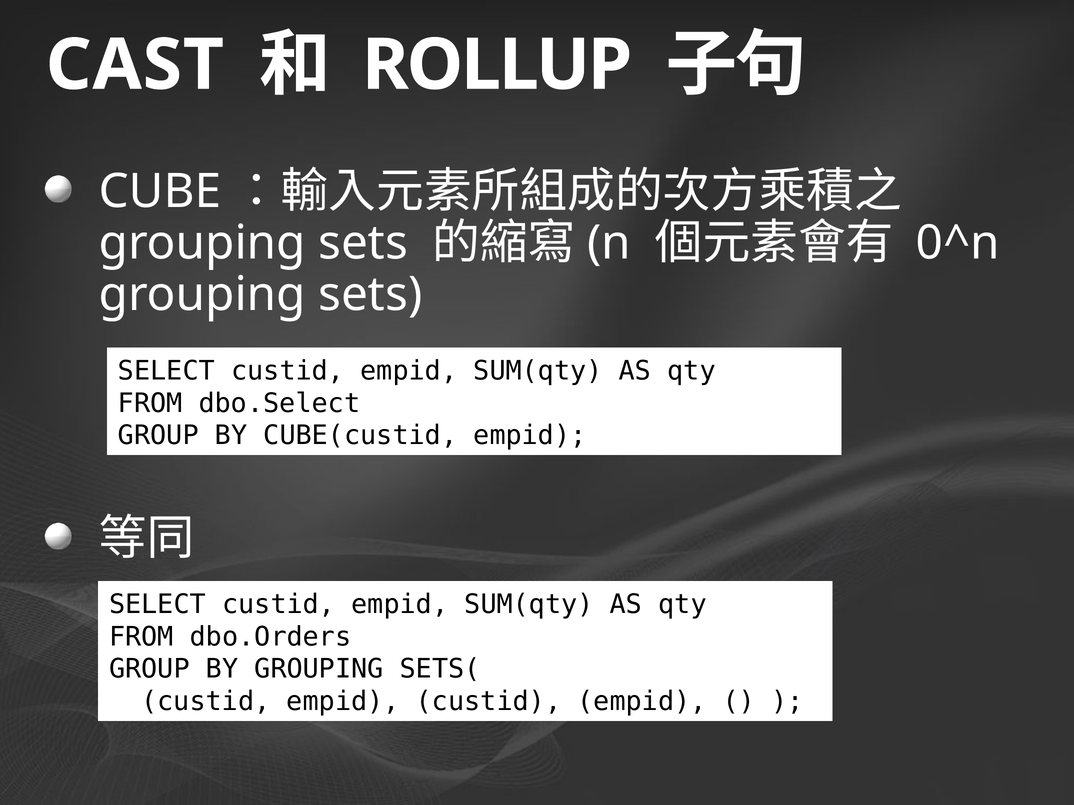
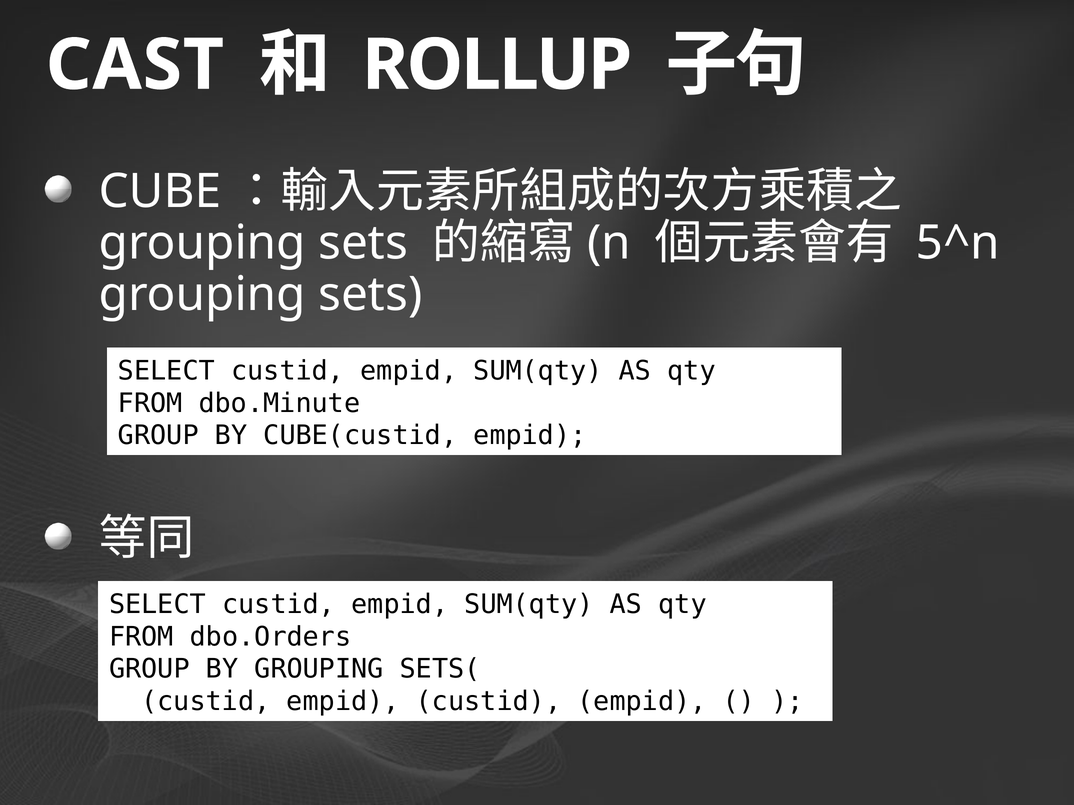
0^n: 0^n -> 5^n
dbo.Select: dbo.Select -> dbo.Minute
